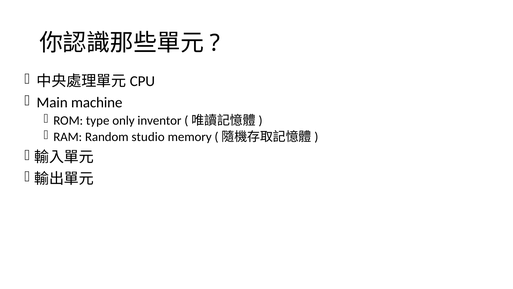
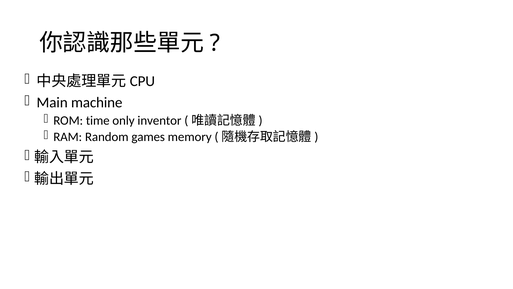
type: type -> time
studio: studio -> games
